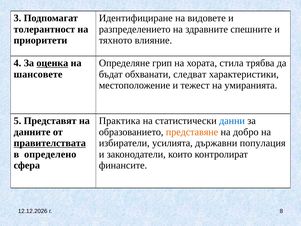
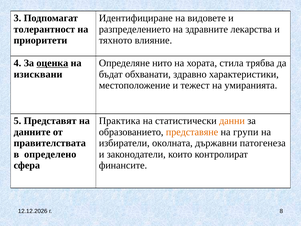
спешните: спешните -> лекарства
грип: грип -> нито
шансовете: шансовете -> изисквани
следват: следват -> здравно
данни colour: blue -> orange
добро: добро -> групи
правителствата underline: present -> none
усилията: усилията -> околната
популация: популация -> патогенеза
